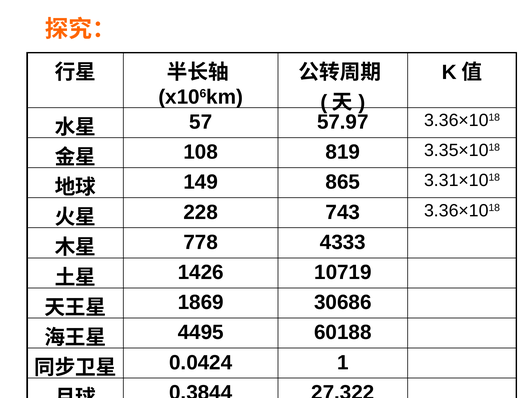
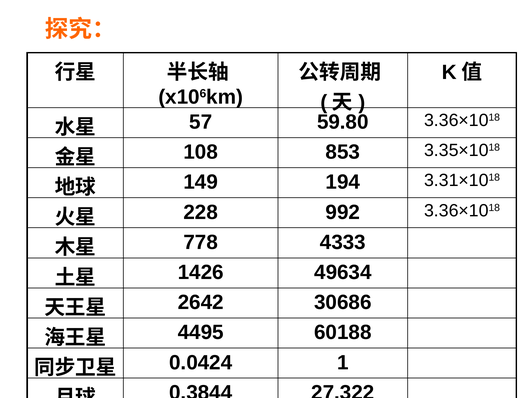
57.97: 57.97 -> 59.80
819: 819 -> 853
865: 865 -> 194
743: 743 -> 992
10719: 10719 -> 49634
1869: 1869 -> 2642
